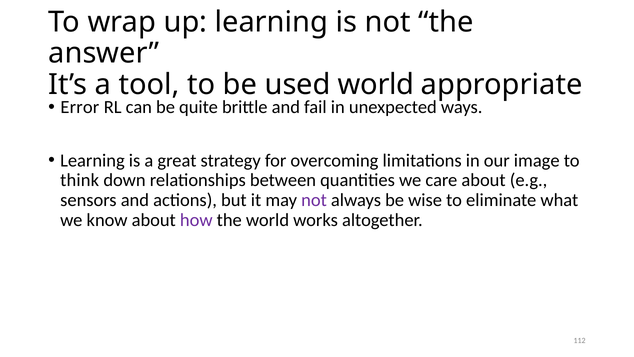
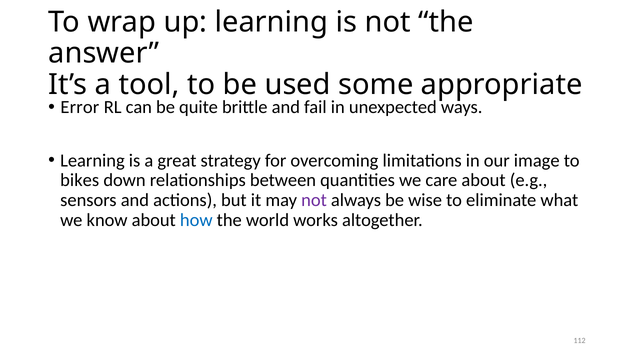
used world: world -> some
think: think -> bikes
how colour: purple -> blue
